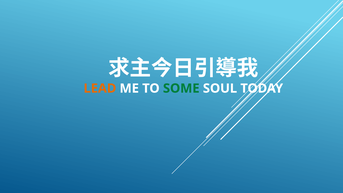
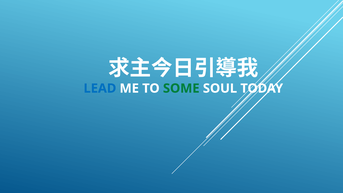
LEAD colour: orange -> blue
